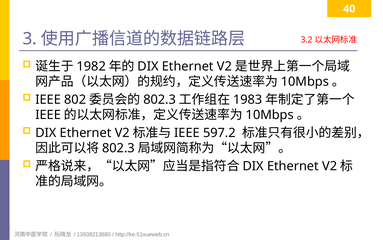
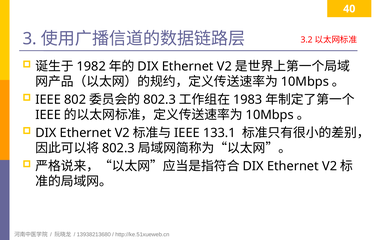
597.2: 597.2 -> 133.1
